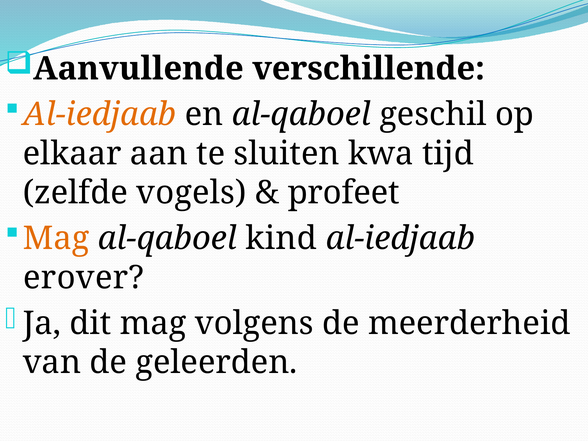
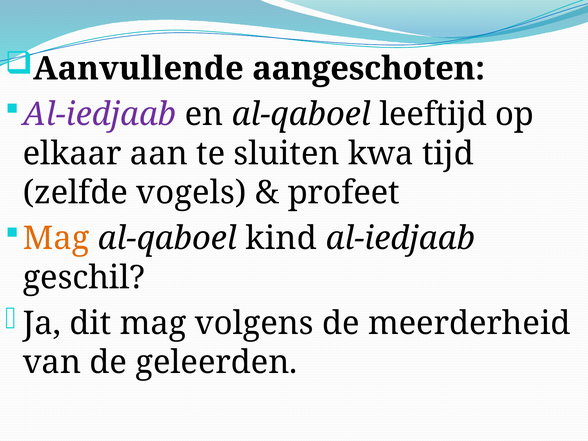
verschillende: verschillende -> aangeschoten
Al-iedjaab at (100, 114) colour: orange -> purple
geschil: geschil -> leeftijd
erover: erover -> geschil
